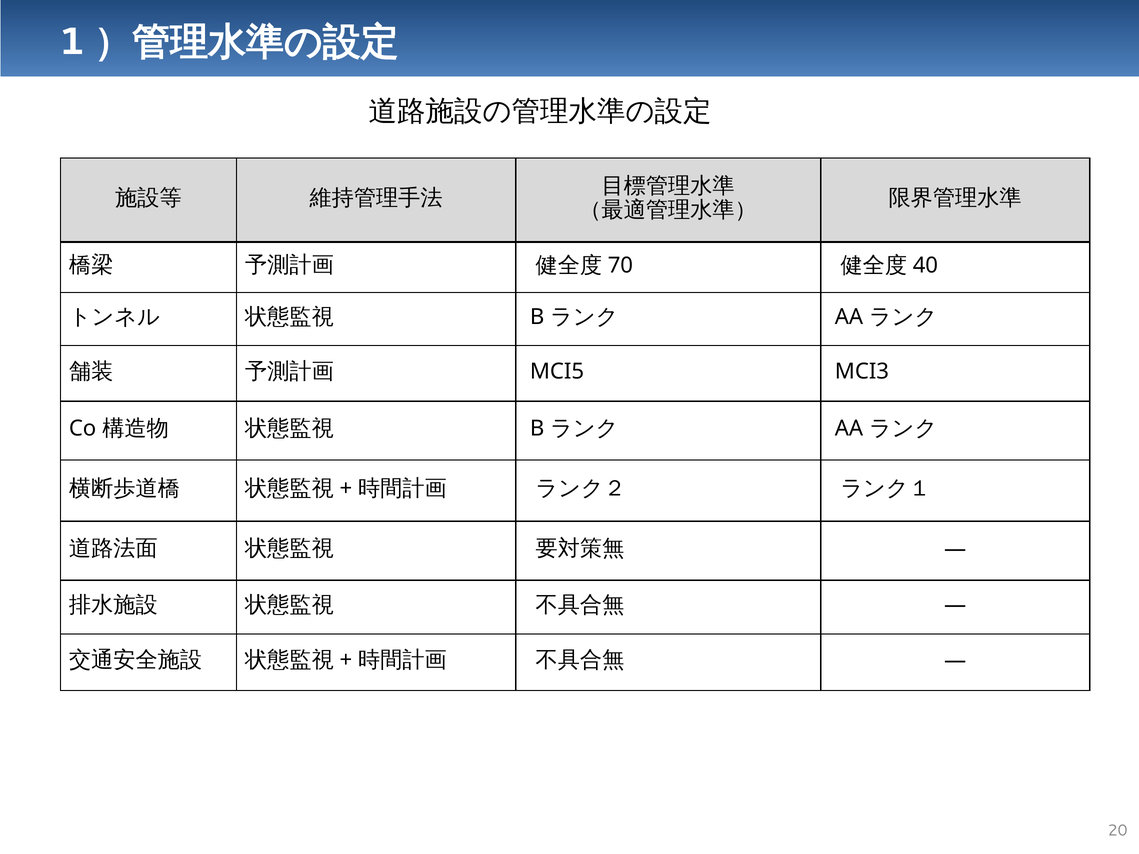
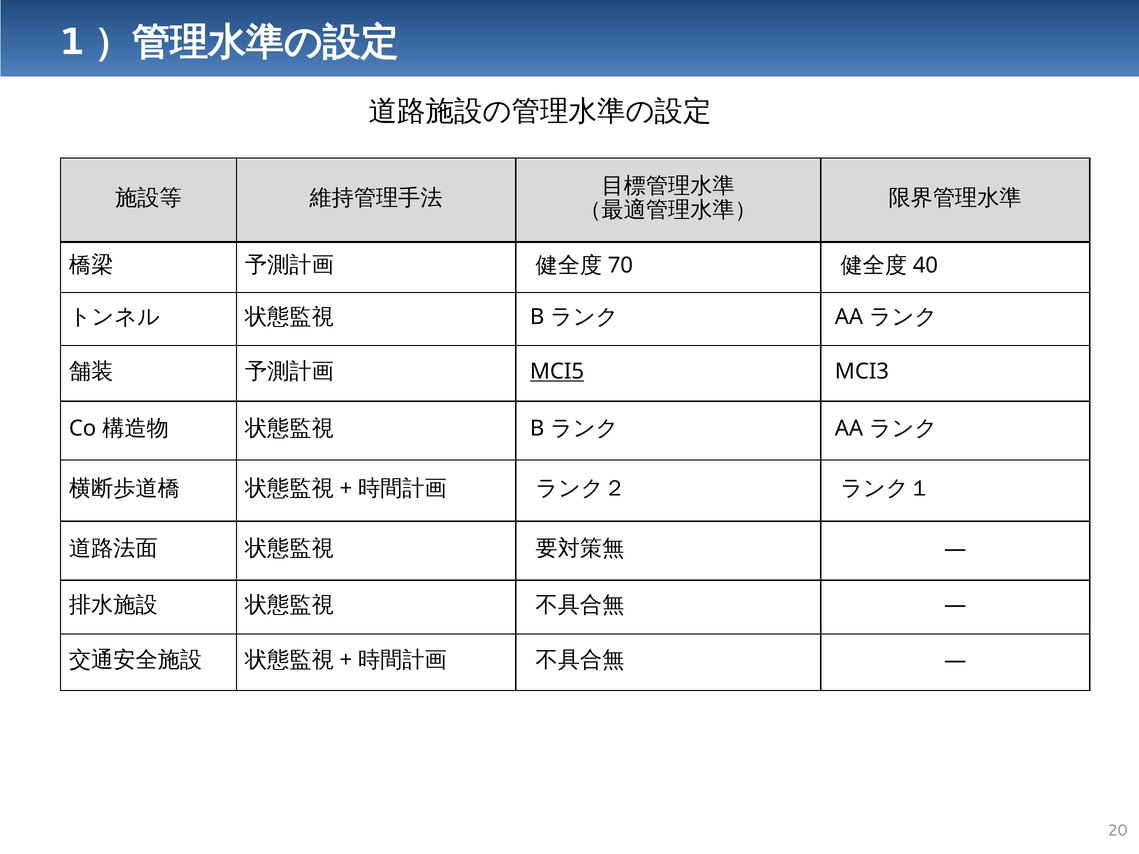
MCI5 underline: none -> present
